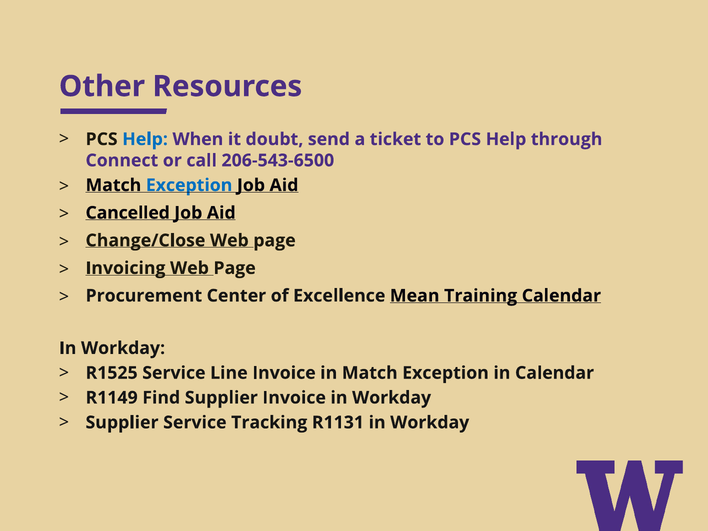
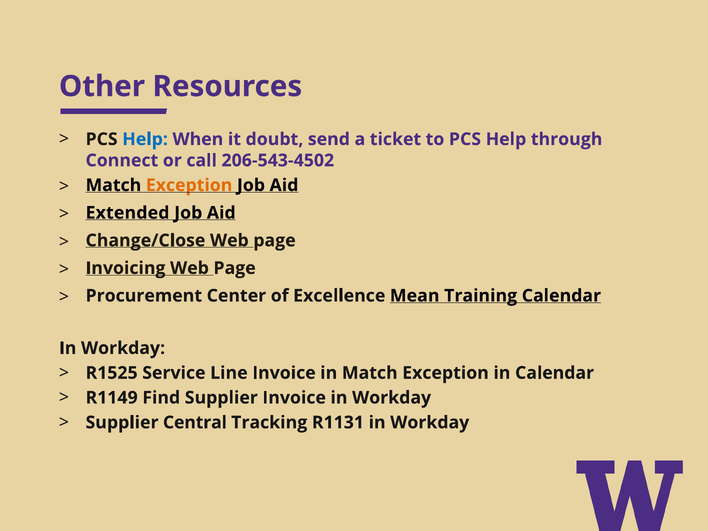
206-543-6500: 206-543-6500 -> 206-543-4502
Exception at (189, 185) colour: blue -> orange
Cancelled: Cancelled -> Extended
Supplier Service: Service -> Central
